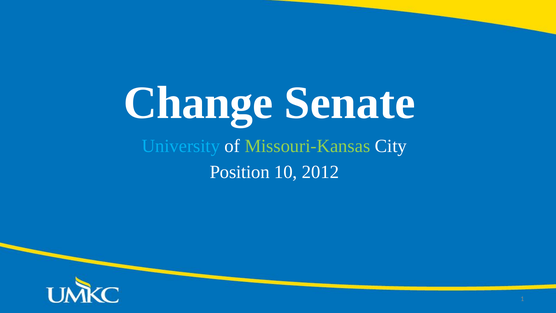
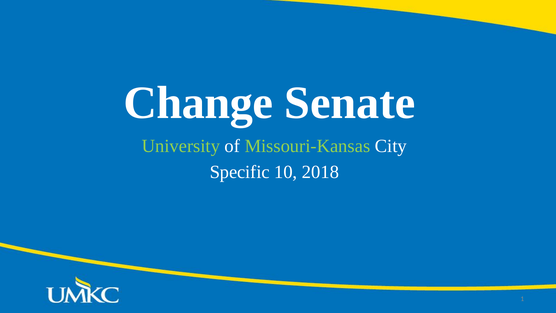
University colour: light blue -> light green
Position: Position -> Specific
2012: 2012 -> 2018
